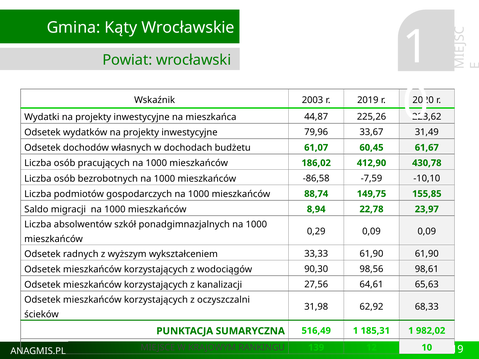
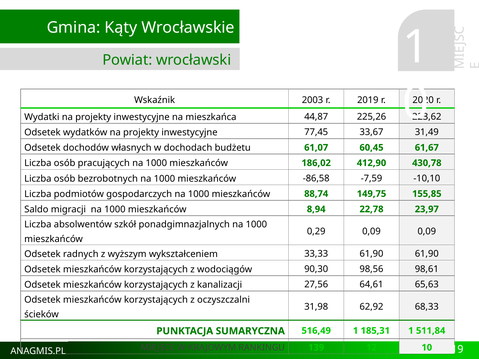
79,96: 79,96 -> 77,45
982,02: 982,02 -> 511,84
